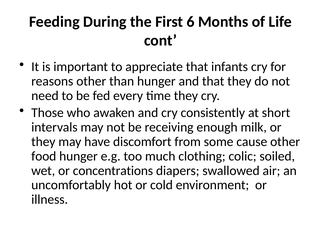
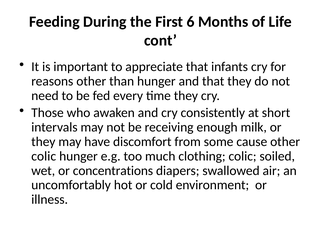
food at (44, 156): food -> colic
